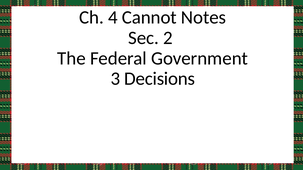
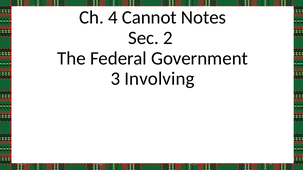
Decisions: Decisions -> Involving
